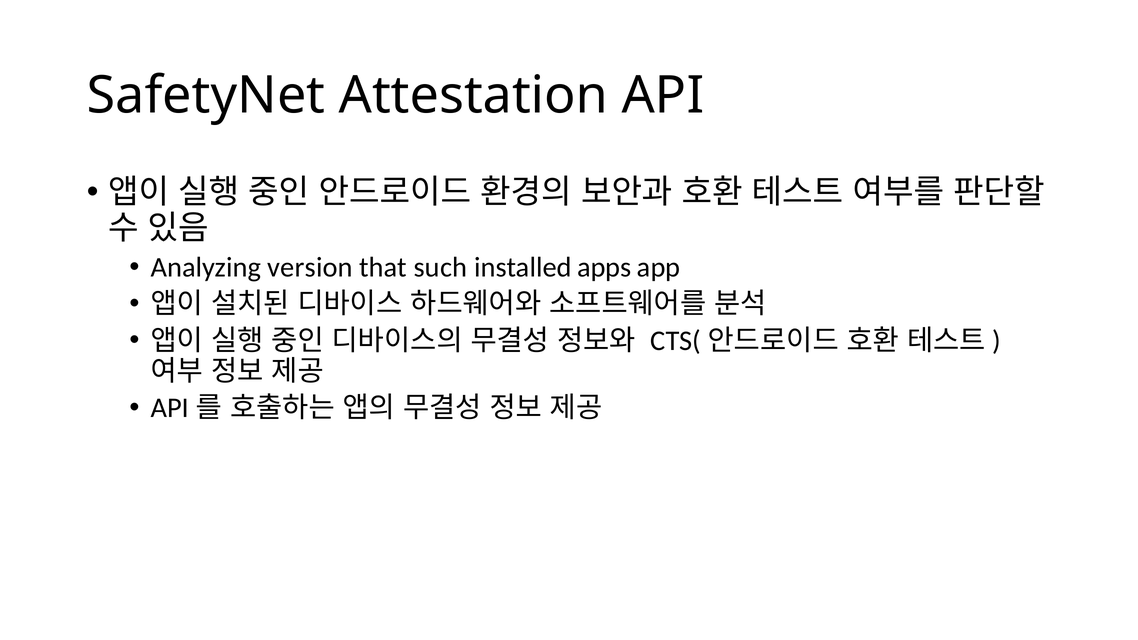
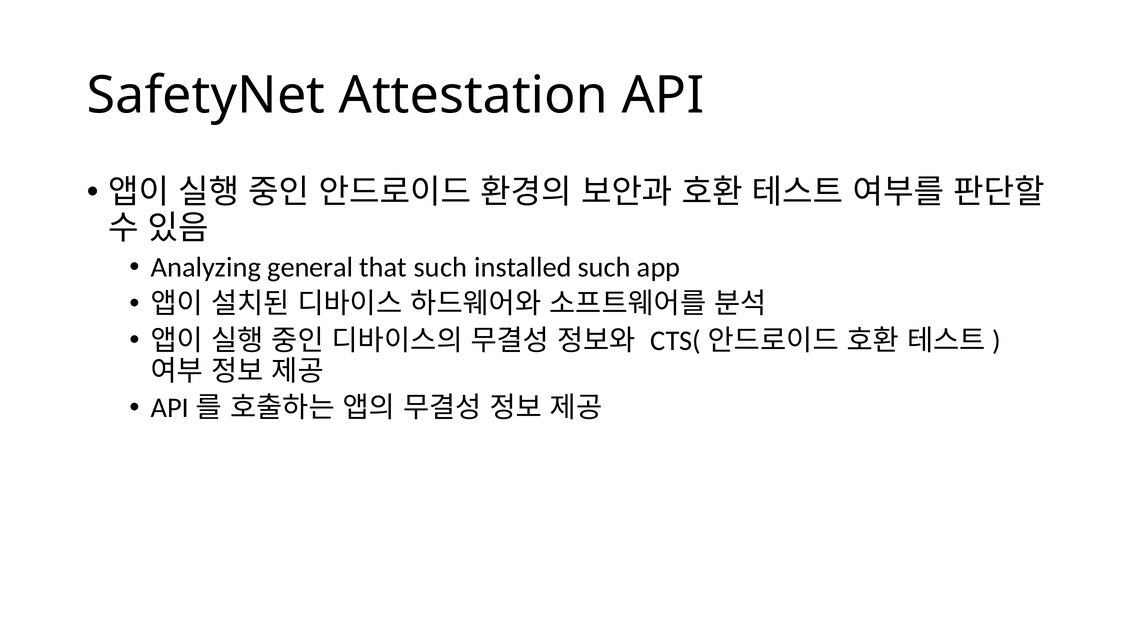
version: version -> general
installed apps: apps -> such
